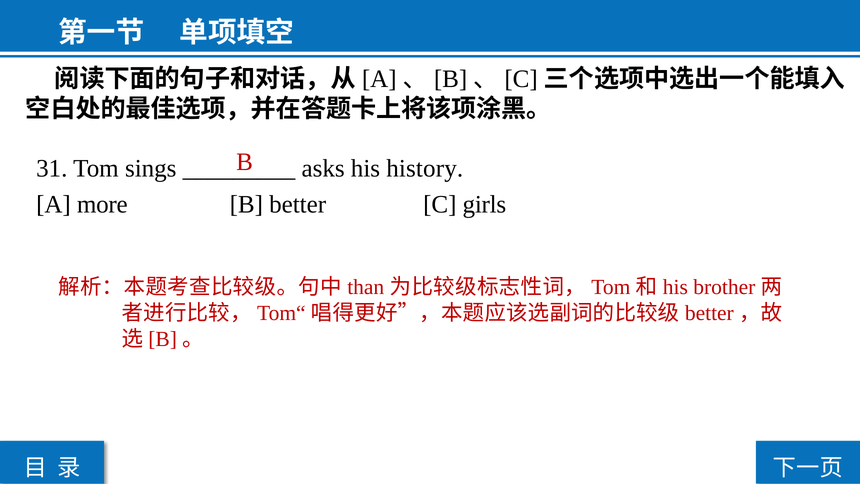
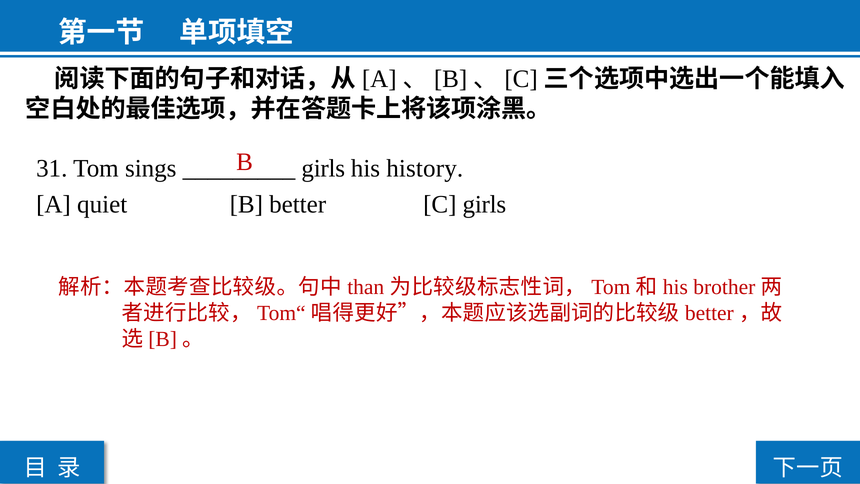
asks at (323, 168): asks -> girls
more: more -> quiet
